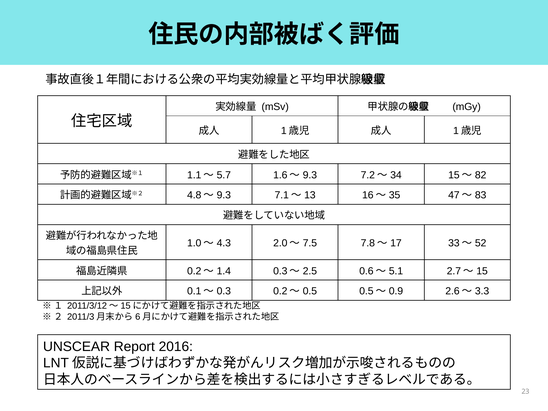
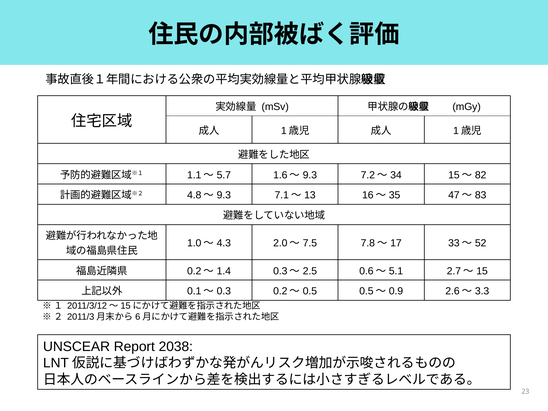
2016: 2016 -> 2038
